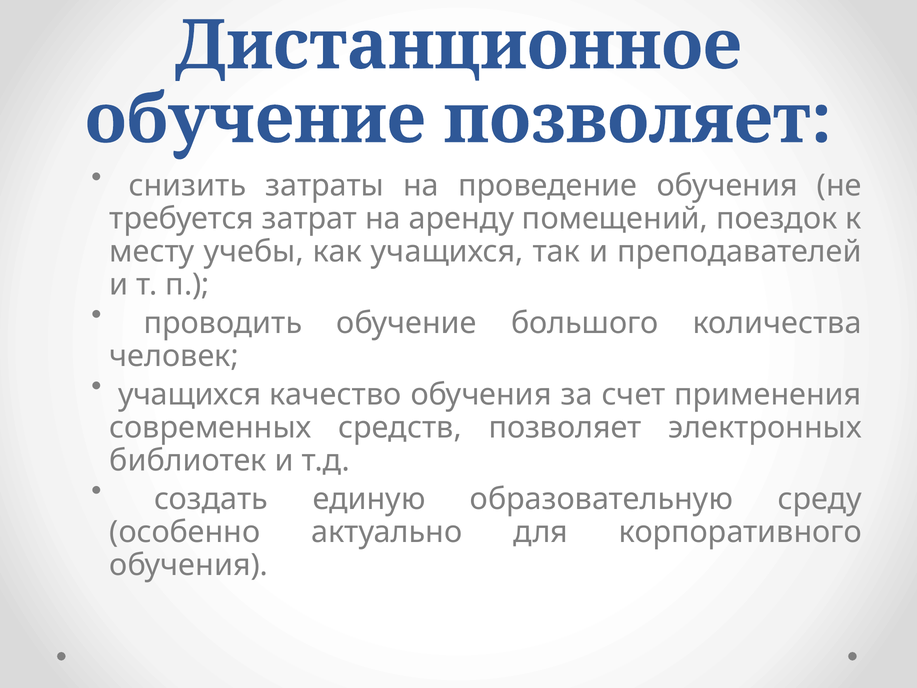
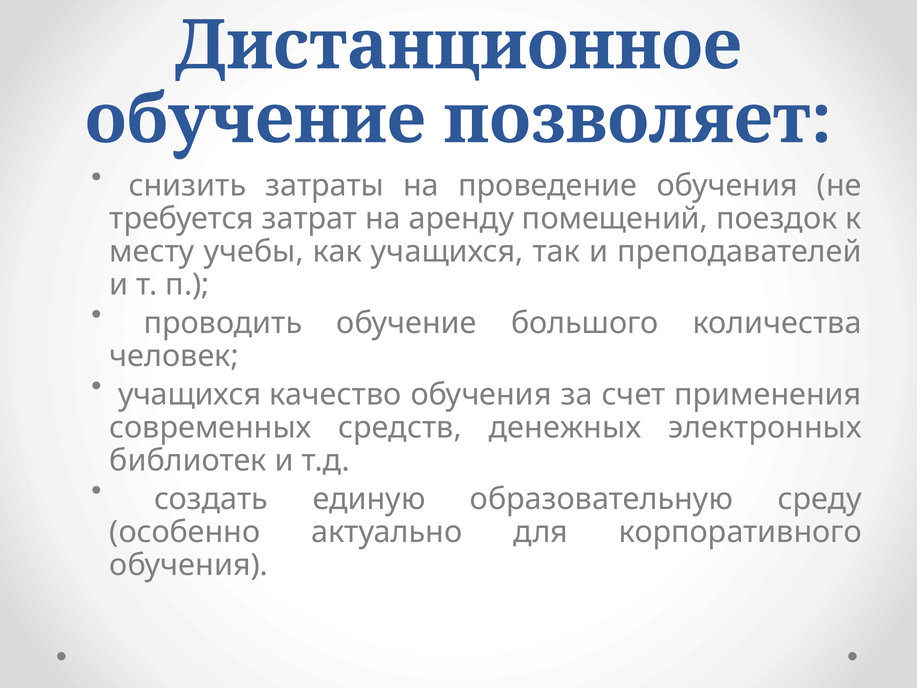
средств позволяет: позволяет -> денежных
